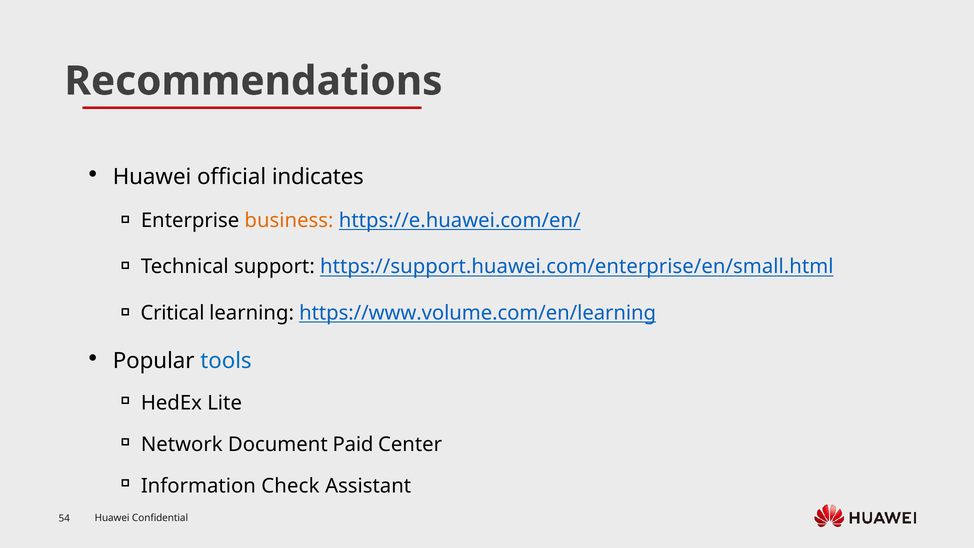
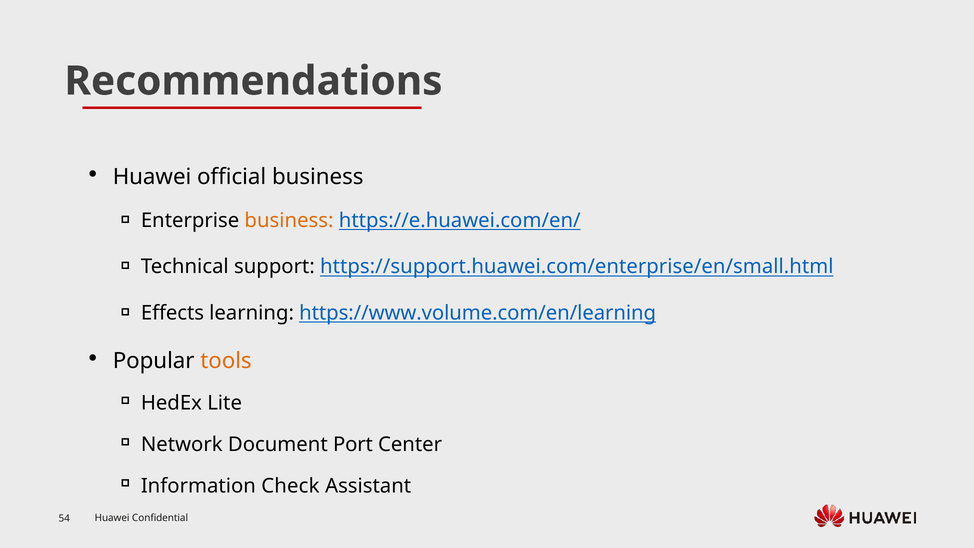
official indicates: indicates -> business
Critical: Critical -> Effects
tools colour: blue -> orange
Paid: Paid -> Port
